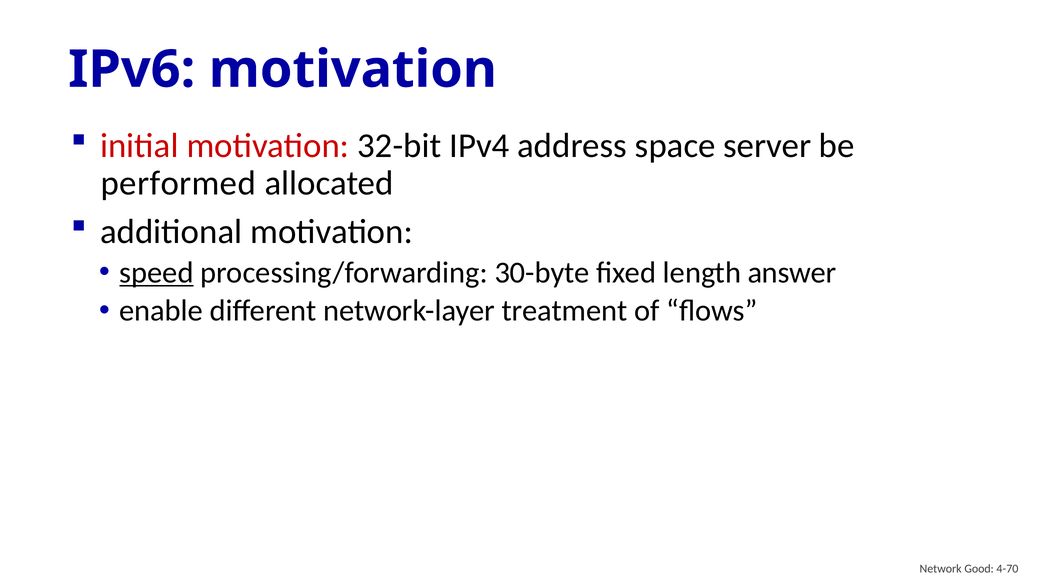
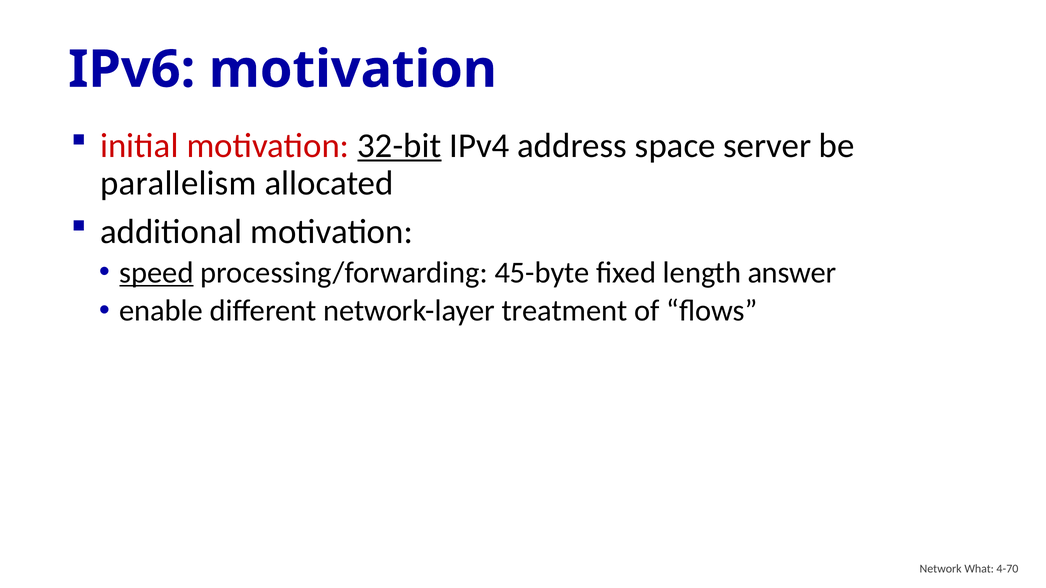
32-bit underline: none -> present
performed: performed -> parallelism
30-byte: 30-byte -> 45-byte
Good: Good -> What
